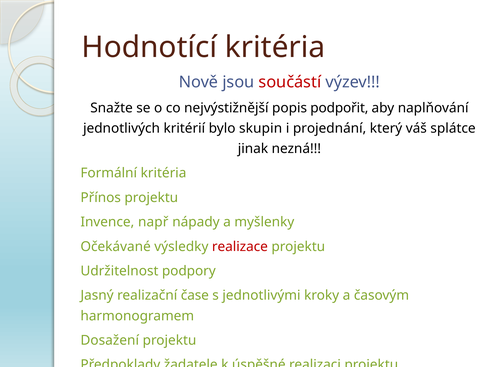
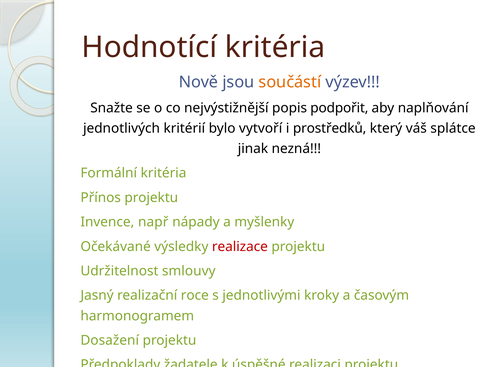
součástí colour: red -> orange
skupin: skupin -> vytvoří
projednání: projednání -> prostředků
podpory: podpory -> smlouvy
čase: čase -> roce
